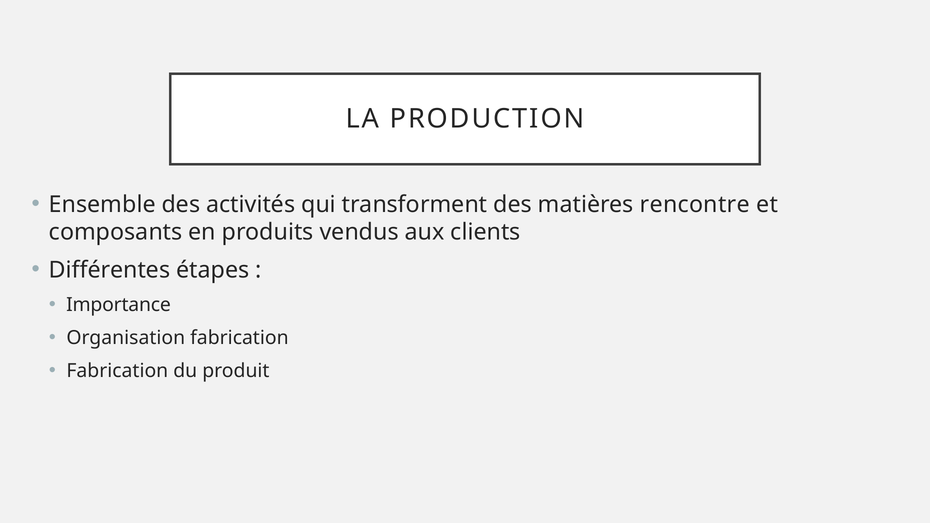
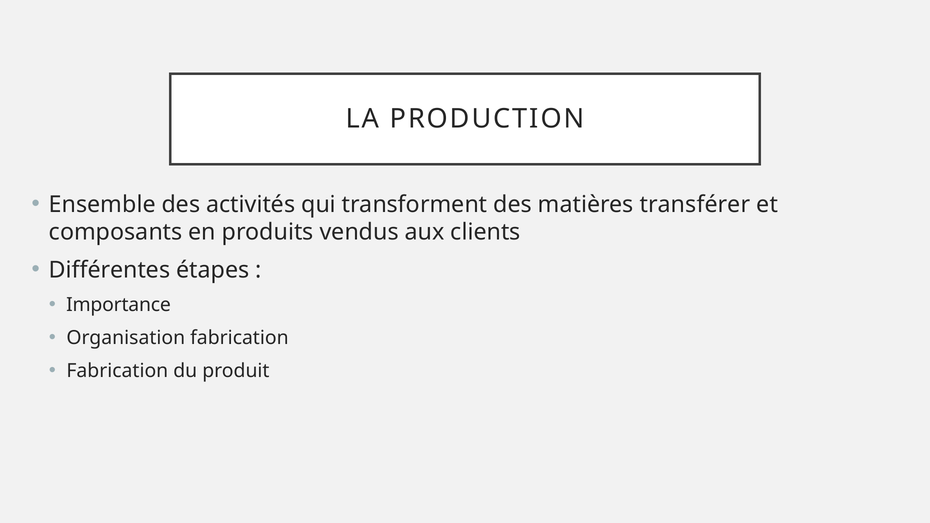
rencontre: rencontre -> transférer
